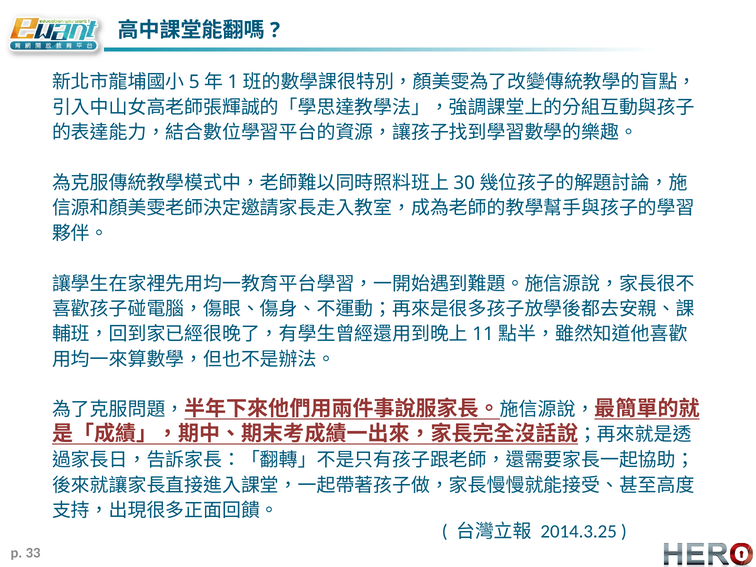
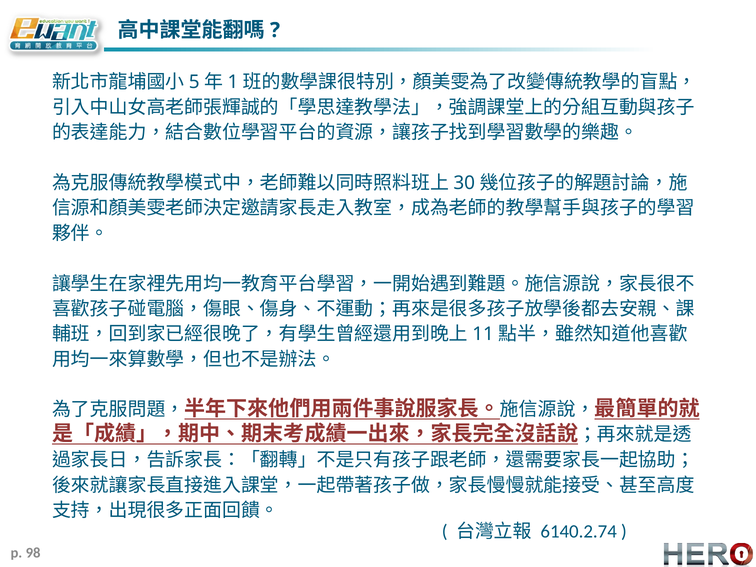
2014.3.25: 2014.3.25 -> 6140.2.74
33: 33 -> 98
